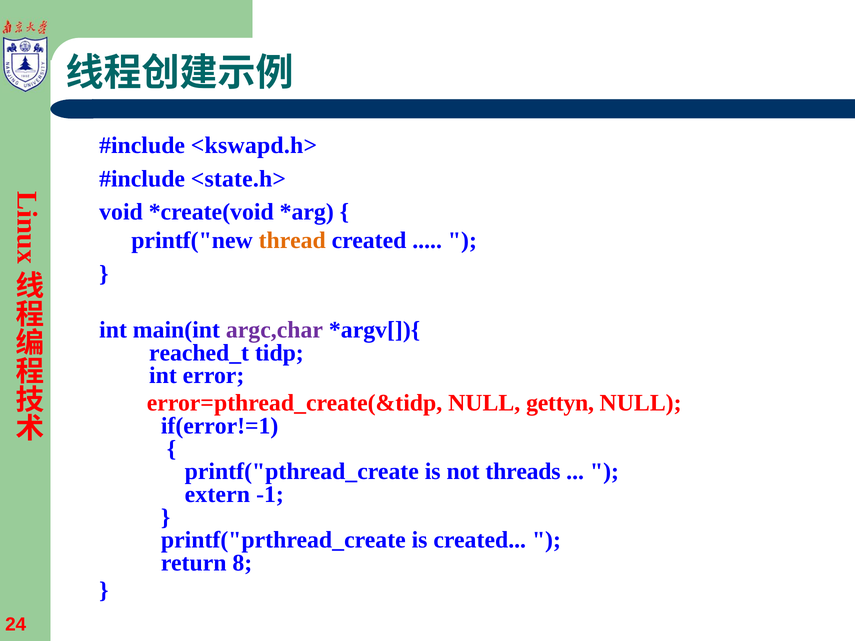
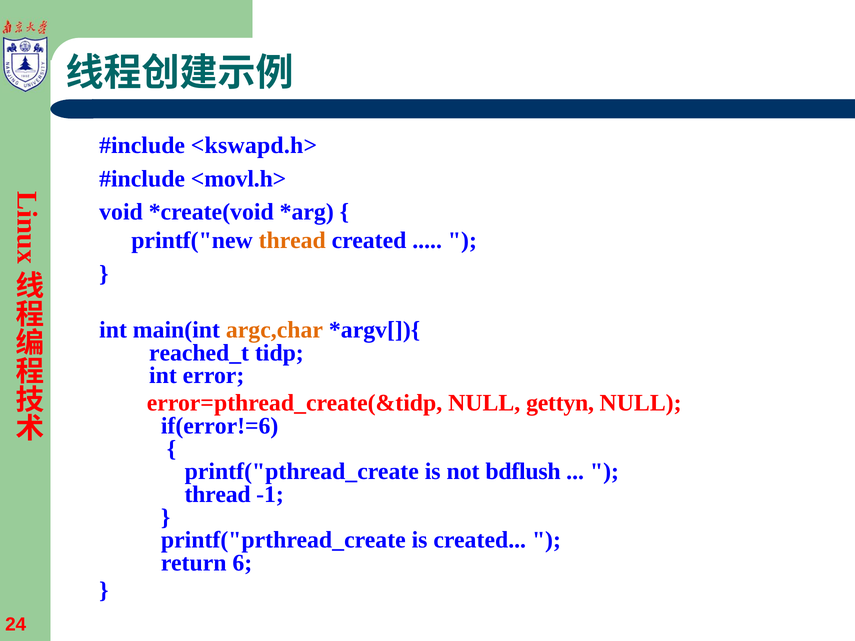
<state.h>: <state.h> -> <movl.h>
argc,char colour: purple -> orange
if(error!=1: if(error!=1 -> if(error!=6
threads: threads -> bdflush
extern at (217, 495): extern -> thread
8: 8 -> 6
